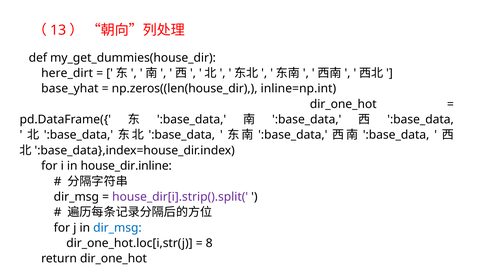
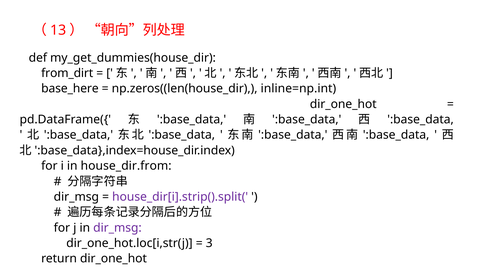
here_dirt: here_dirt -> from_dirt
base_yhat: base_yhat -> base_here
house_dir.inline: house_dir.inline -> house_dir.from
dir_msg at (117, 228) colour: blue -> purple
8: 8 -> 3
